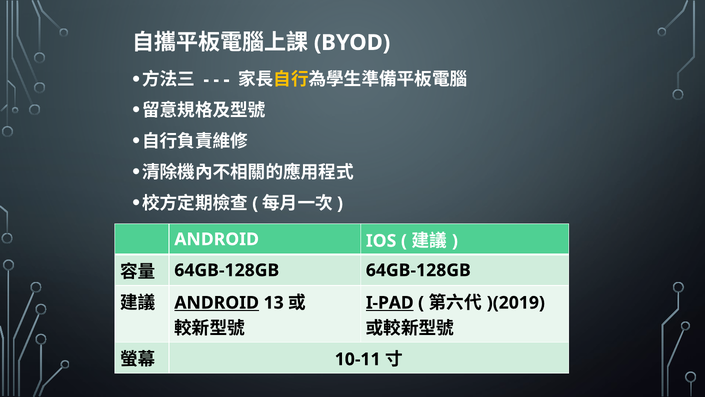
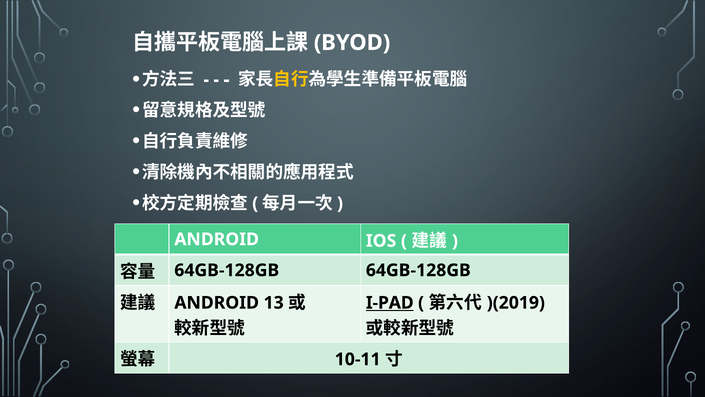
ANDROID at (217, 302) underline: present -> none
